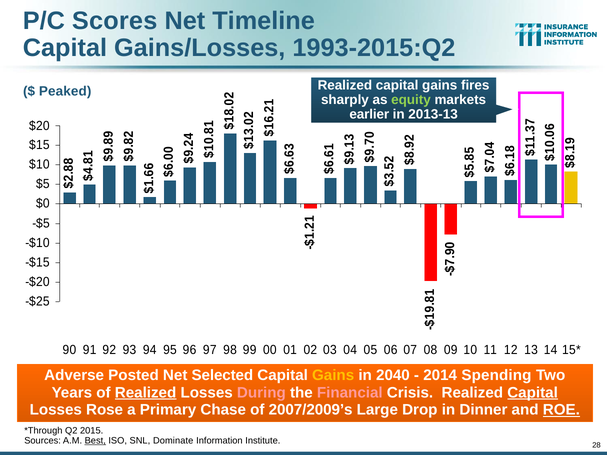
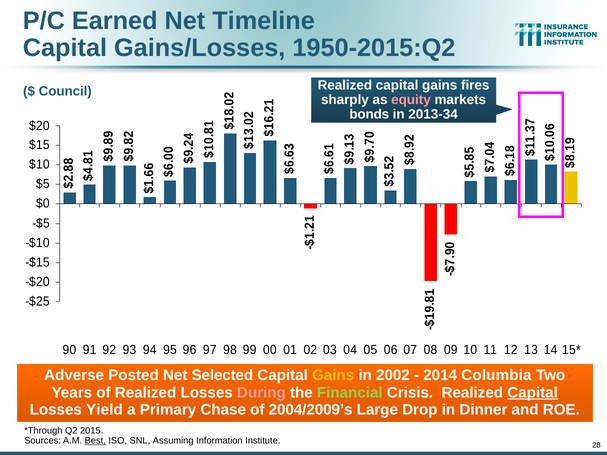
Scores: Scores -> Earned
1993-2015:Q2: 1993-2015:Q2 -> 1950-2015:Q2
Peaked: Peaked -> Council
equity colour: light green -> pink
earlier: earlier -> bonds
2013-13: 2013-13 -> 2013-34
2040: 2040 -> 2002
Spending: Spending -> Columbia
Realized at (146, 393) underline: present -> none
Financial colour: pink -> light green
Rose: Rose -> Yield
2007/2009’s: 2007/2009’s -> 2004/2009’s
ROE underline: present -> none
Dominate: Dominate -> Assuming
